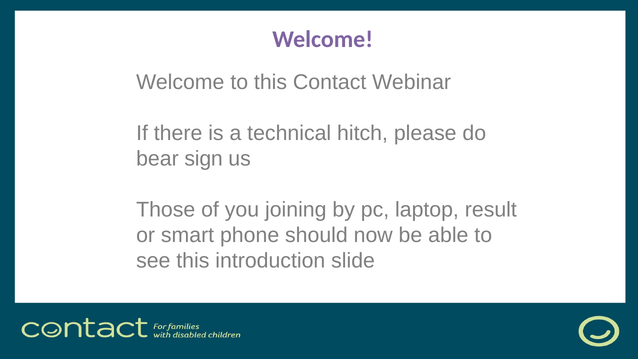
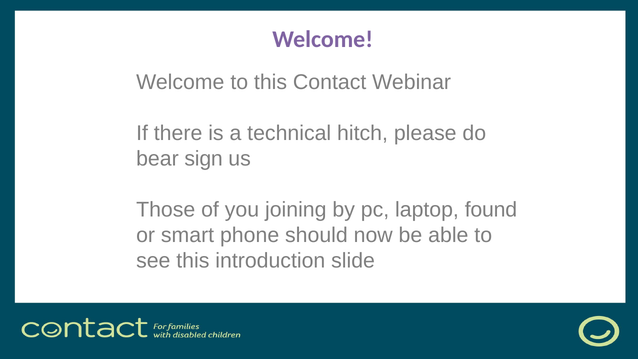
result: result -> found
